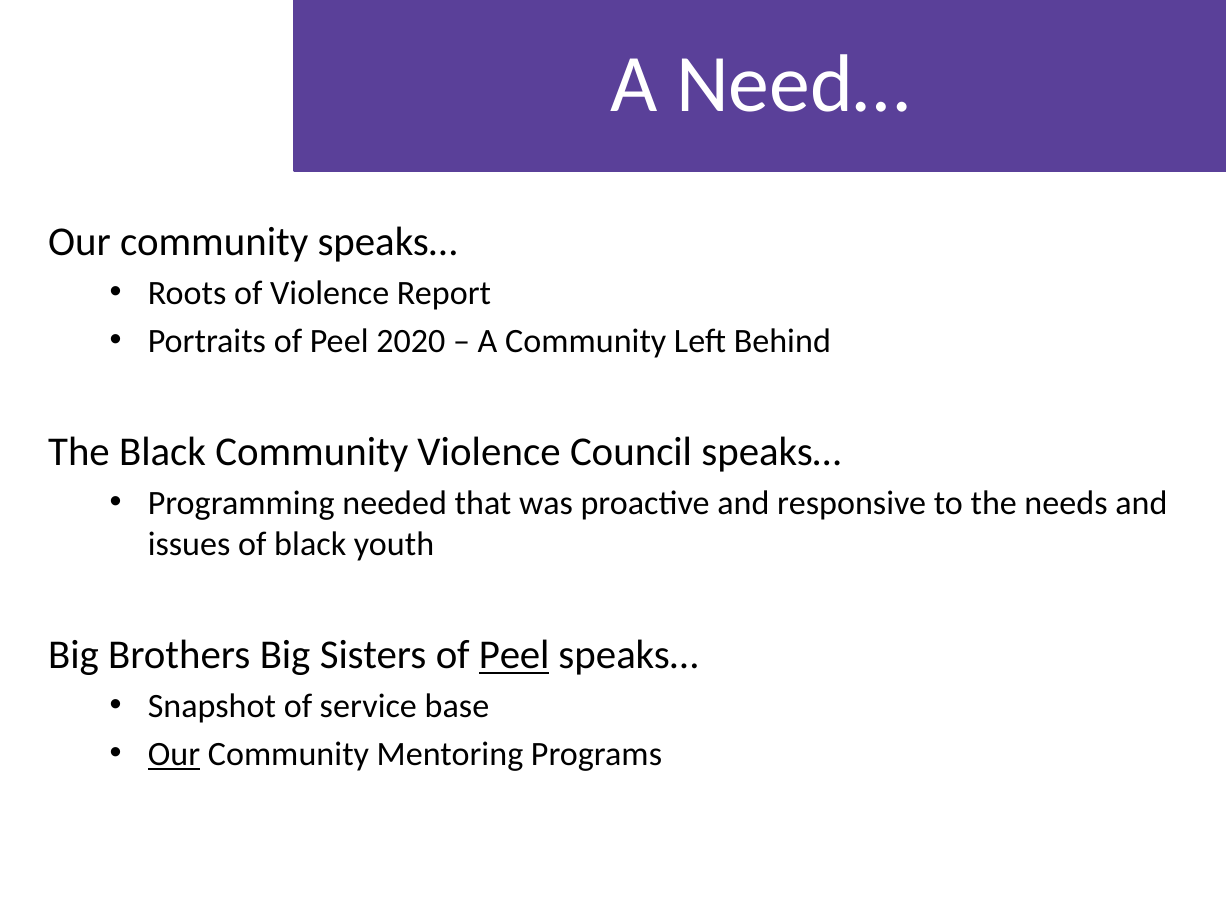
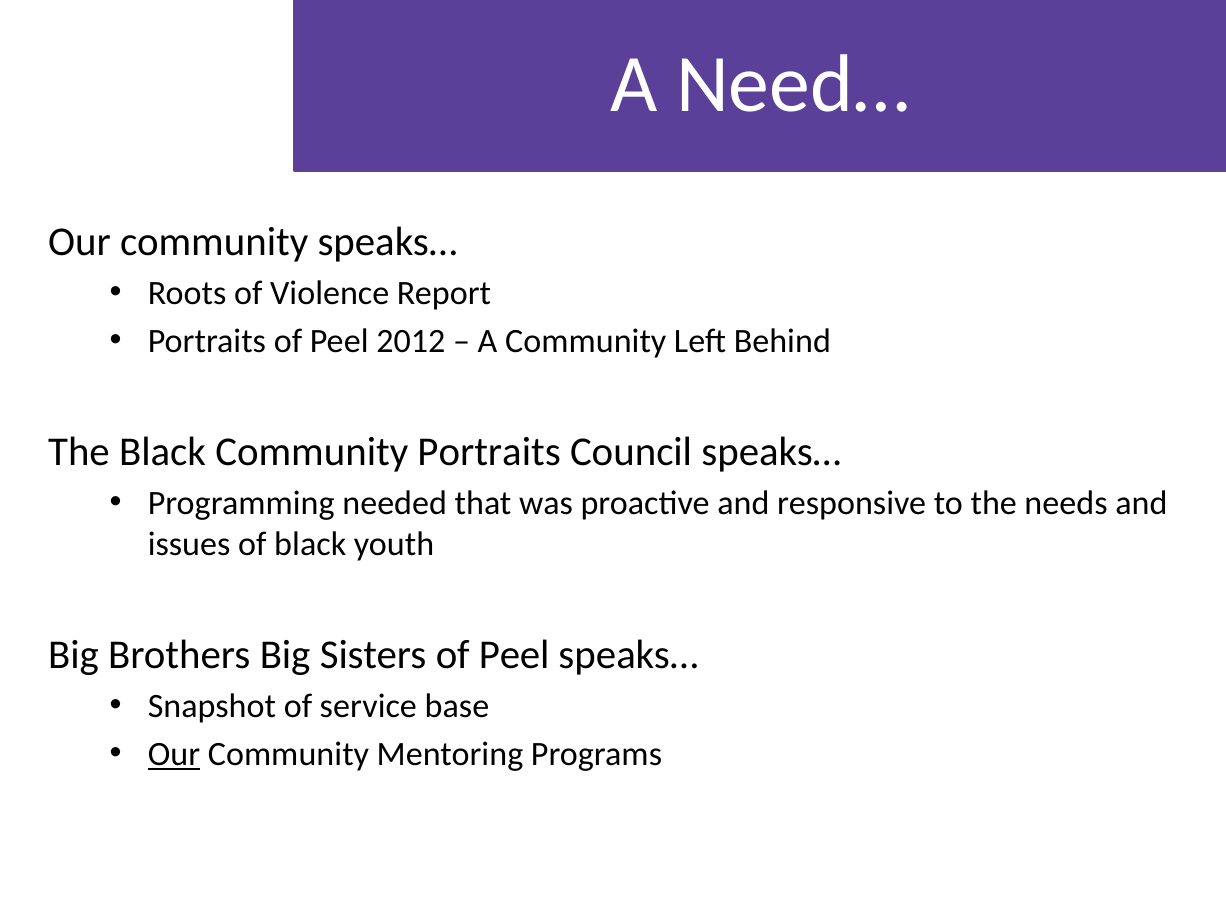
2020: 2020 -> 2012
Community Violence: Violence -> Portraits
Peel at (514, 655) underline: present -> none
